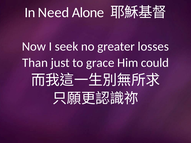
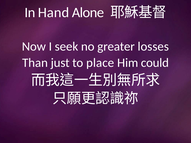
Need: Need -> Hand
grace: grace -> place
